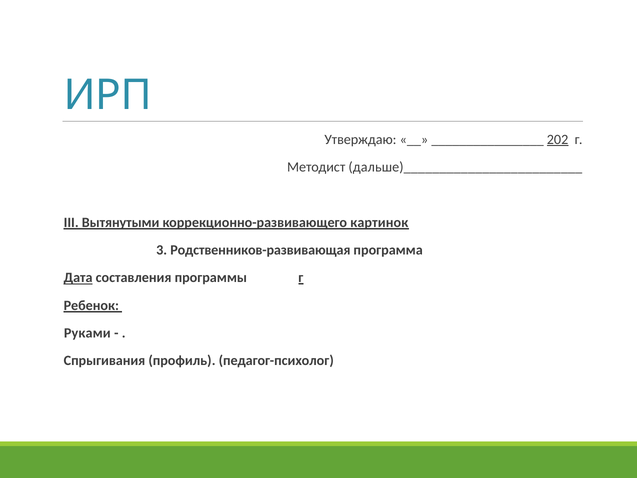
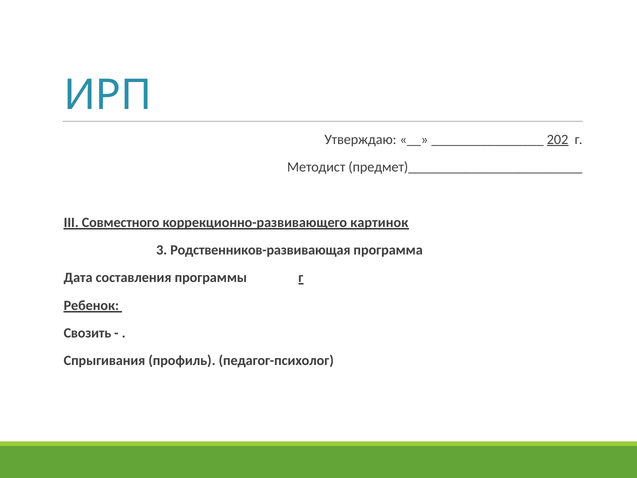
дальше)_________________________: дальше)_________________________ -> предмет)_________________________
Вытянутыми: Вытянутыми -> Совместного
Дата underline: present -> none
Руками: Руками -> Свозить
